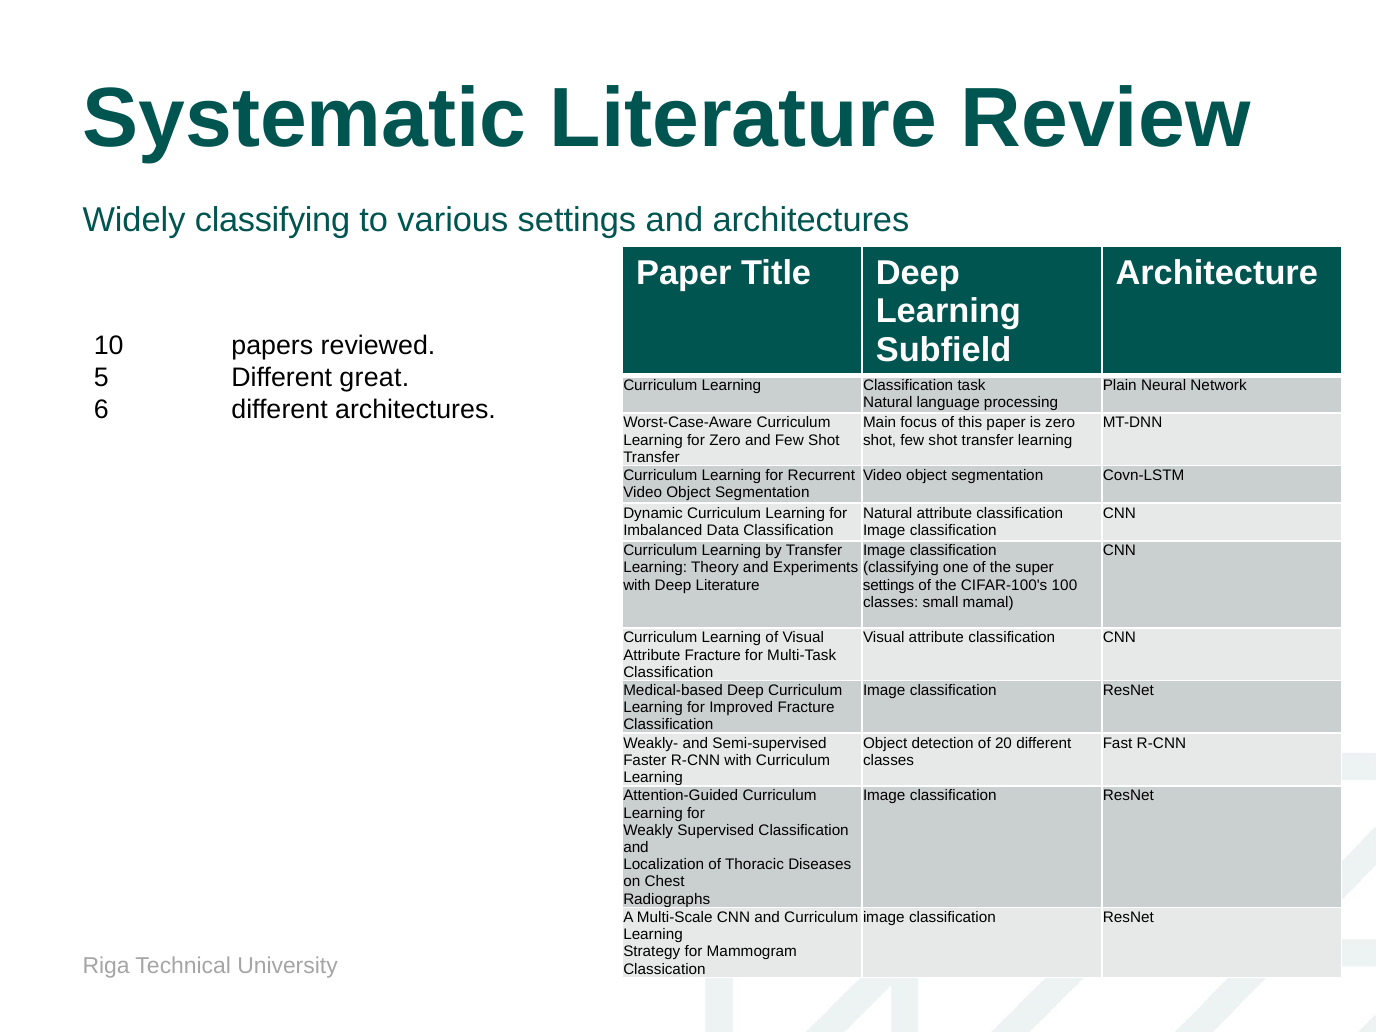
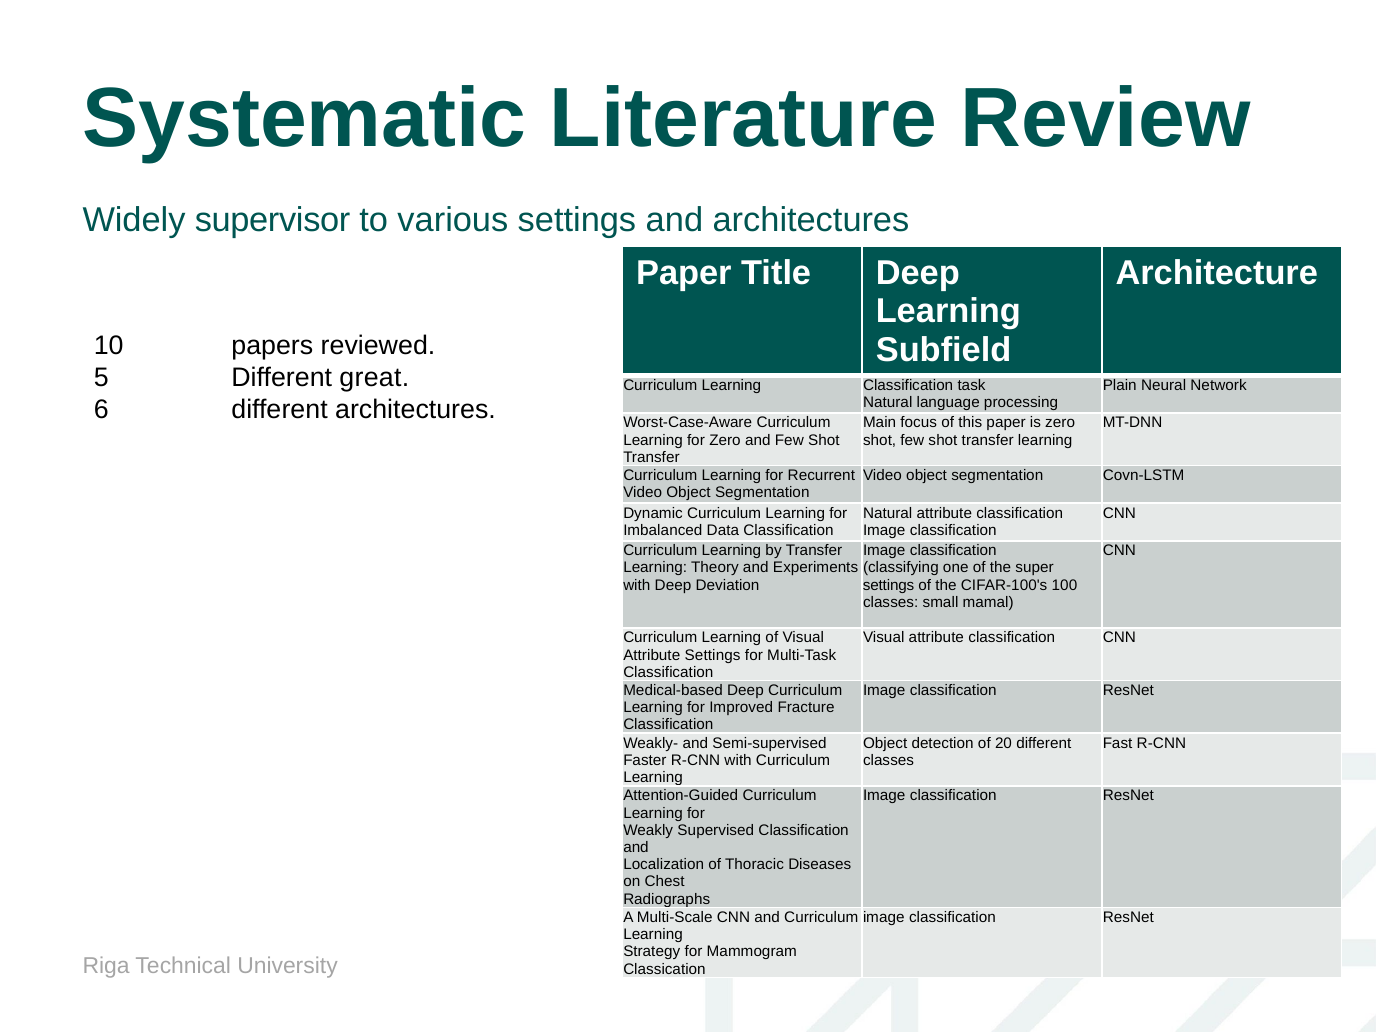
Widely classifying: classifying -> supervisor
Deep Literature: Literature -> Deviation
Attribute Fracture: Fracture -> Settings
